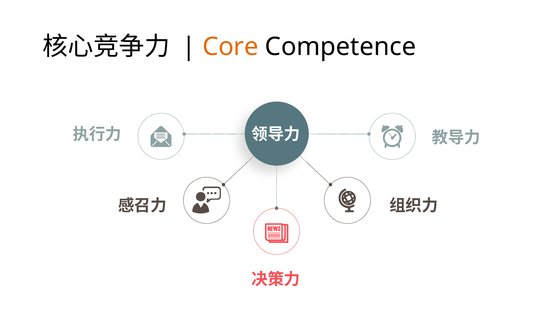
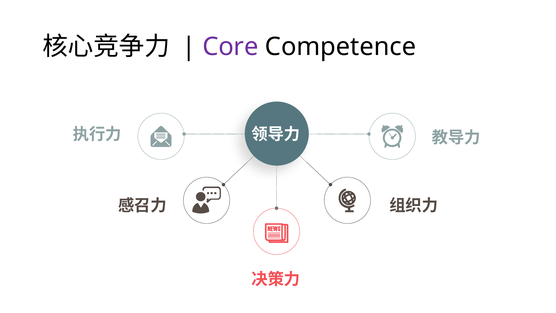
Core colour: orange -> purple
